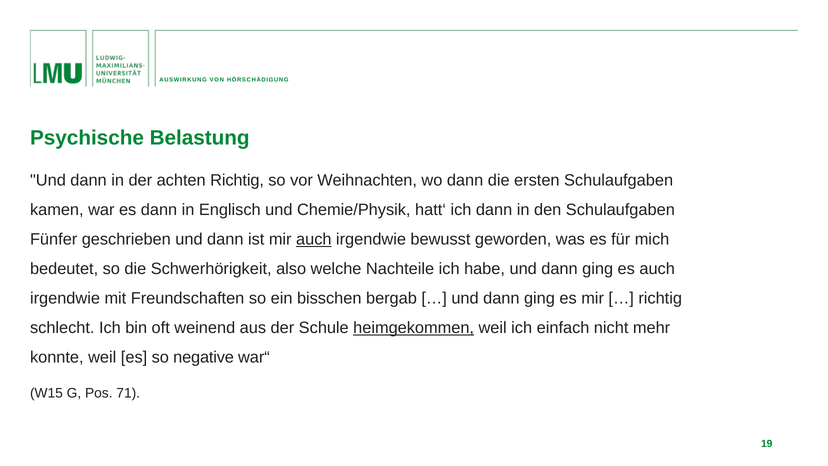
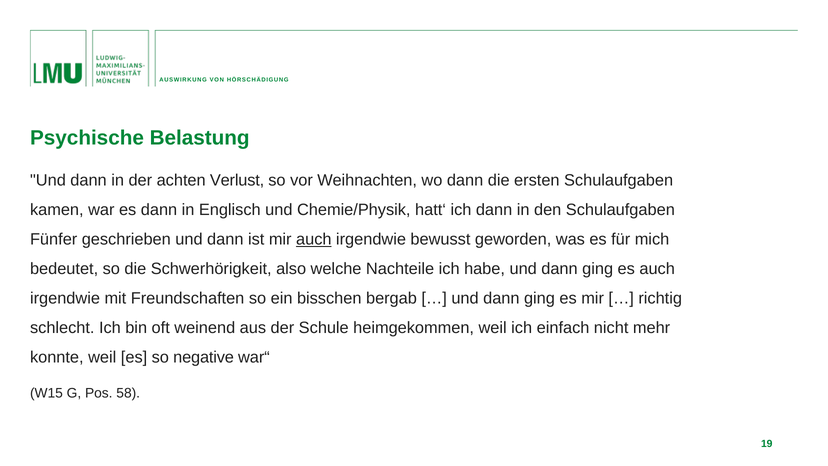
achten Richtig: Richtig -> Verlust
heimgekommen underline: present -> none
71: 71 -> 58
